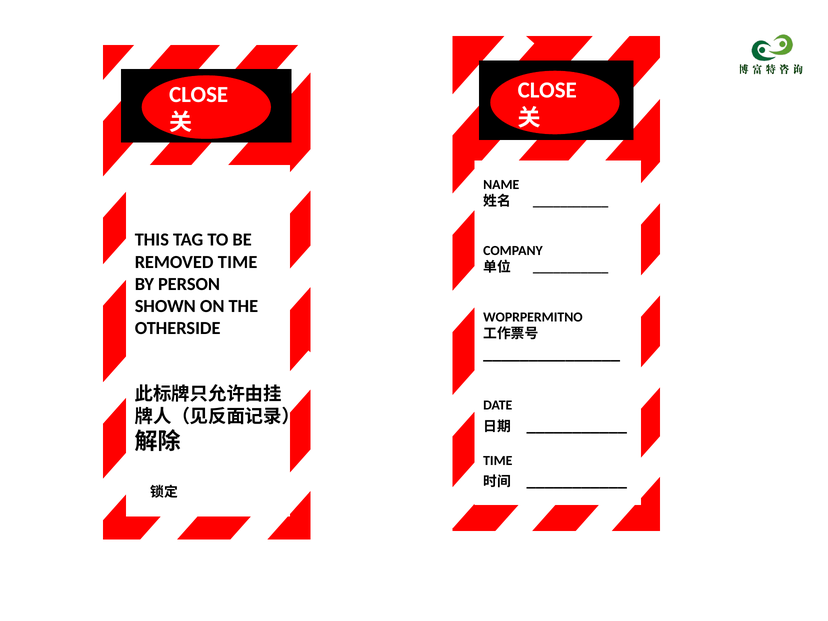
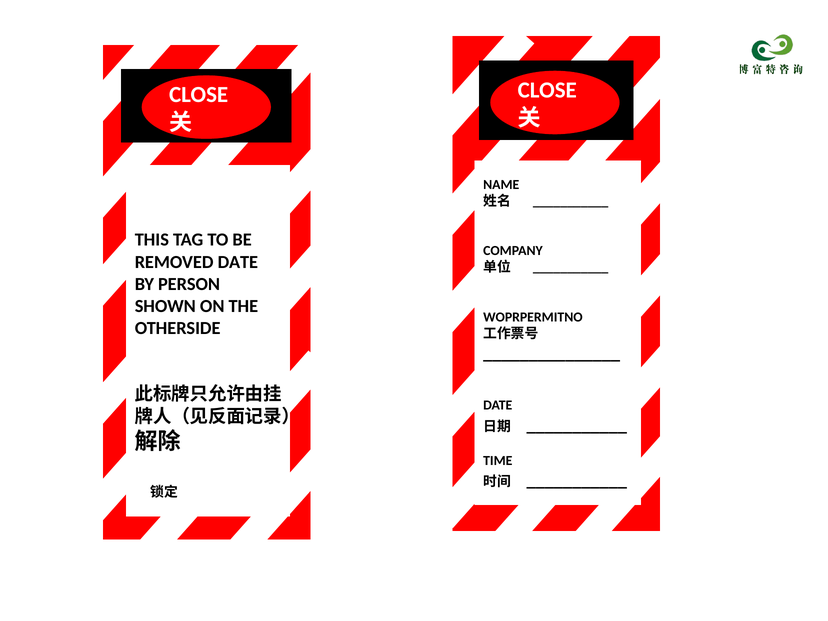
REMOVED TIME: TIME -> DATE
